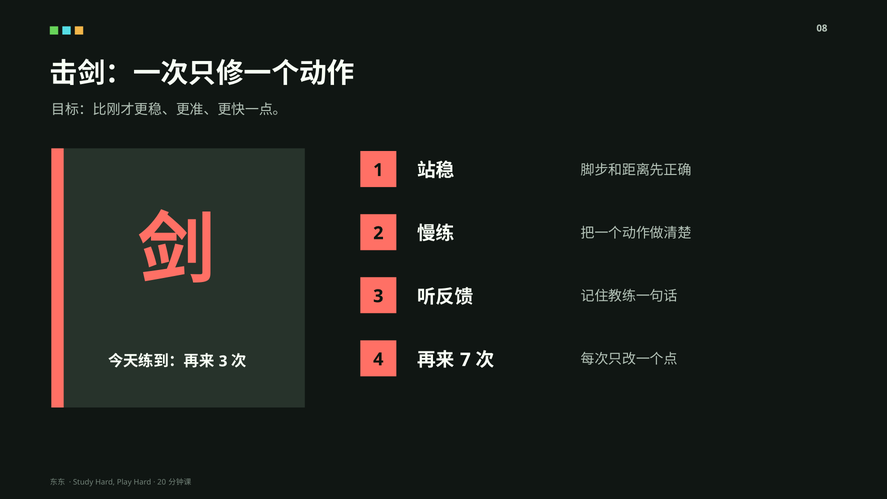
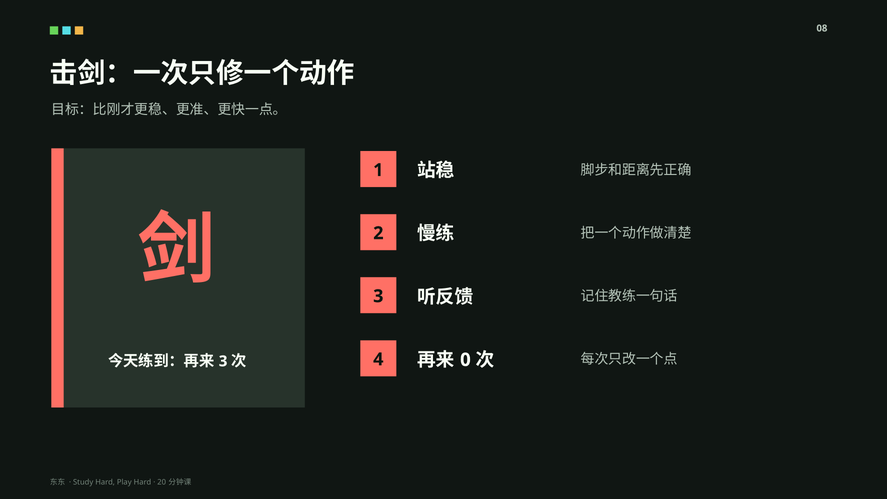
7: 7 -> 0
